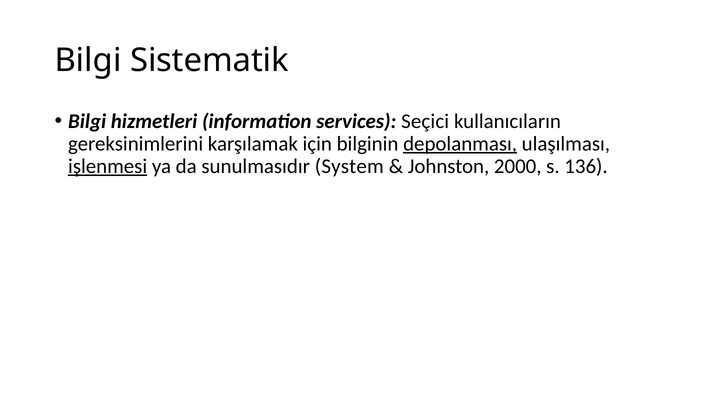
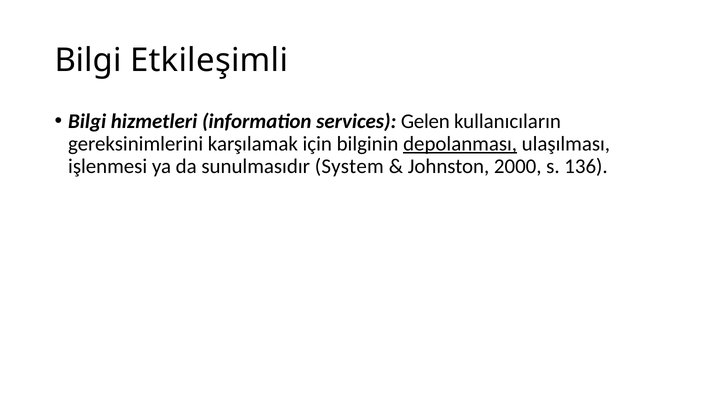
Sistematik: Sistematik -> Etkileşimli
Seçici: Seçici -> Gelen
işlenmesi underline: present -> none
